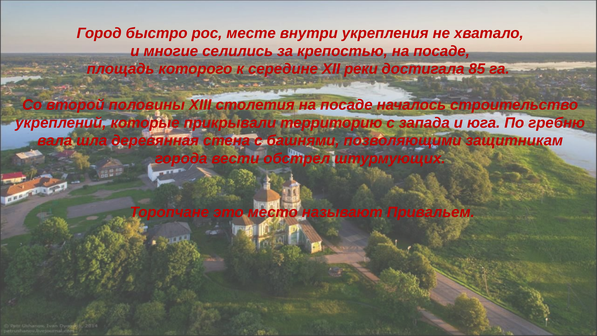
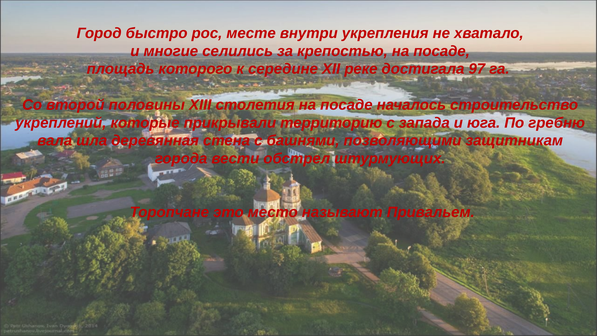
реки: реки -> реке
85: 85 -> 97
